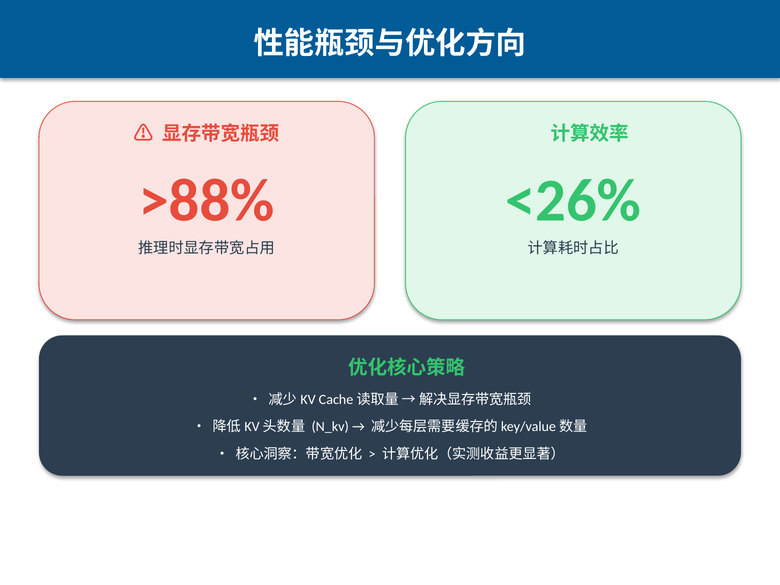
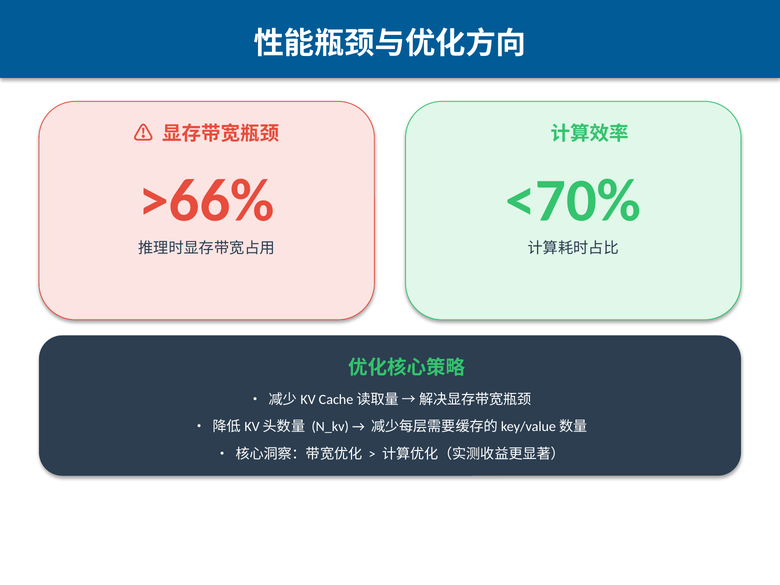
>88%: >88% -> >66%
<26%: <26% -> <70%
